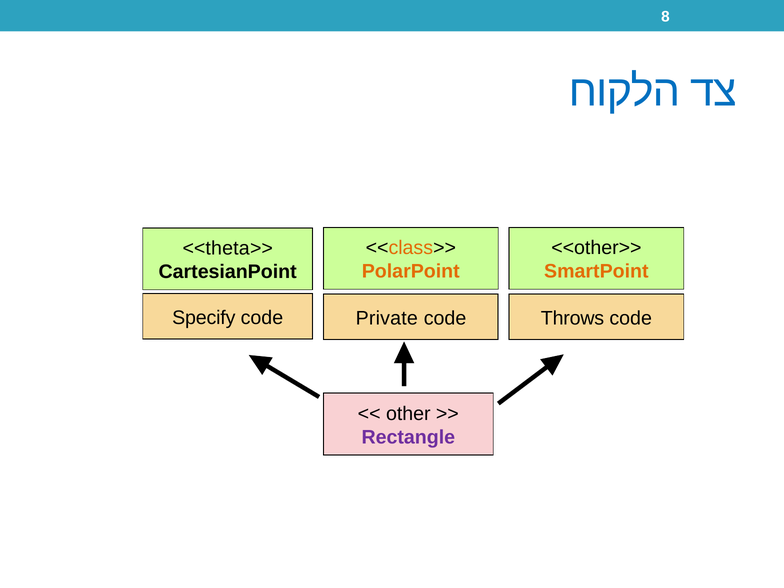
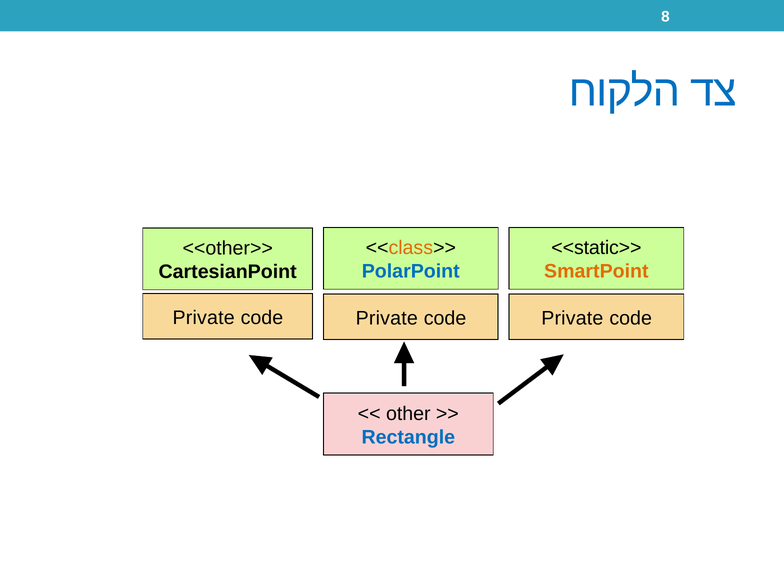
other at (596, 248): other -> static
theta at (228, 248): theta -> other
PolarPoint colour: orange -> blue
Specify at (204, 318): Specify -> Private
Throws at (573, 318): Throws -> Private
Rectangle colour: purple -> blue
